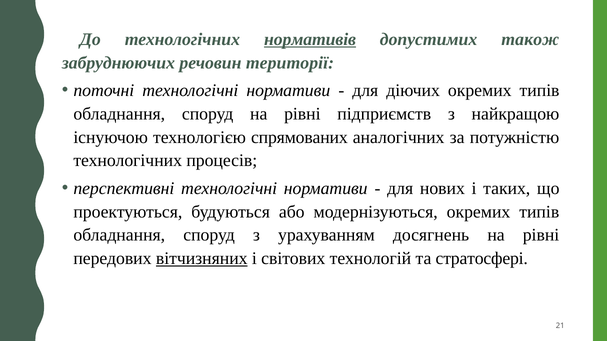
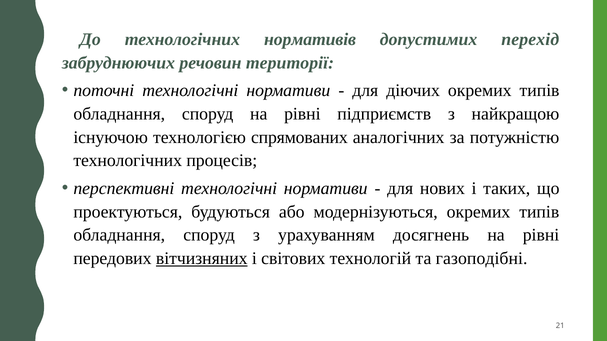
нормативів underline: present -> none
також: також -> перехід
стратосфері: стратосфері -> газоподібні
